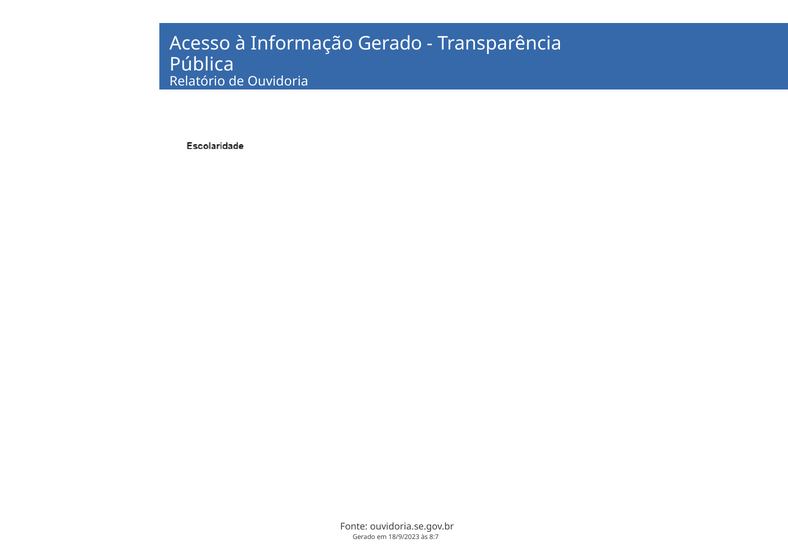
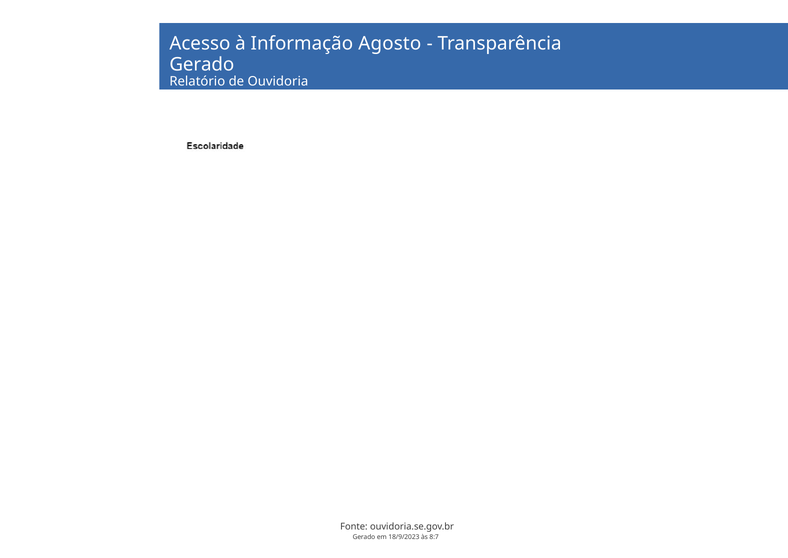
Informação Gerado: Gerado -> Agosto
Pública at (202, 64): Pública -> Gerado
